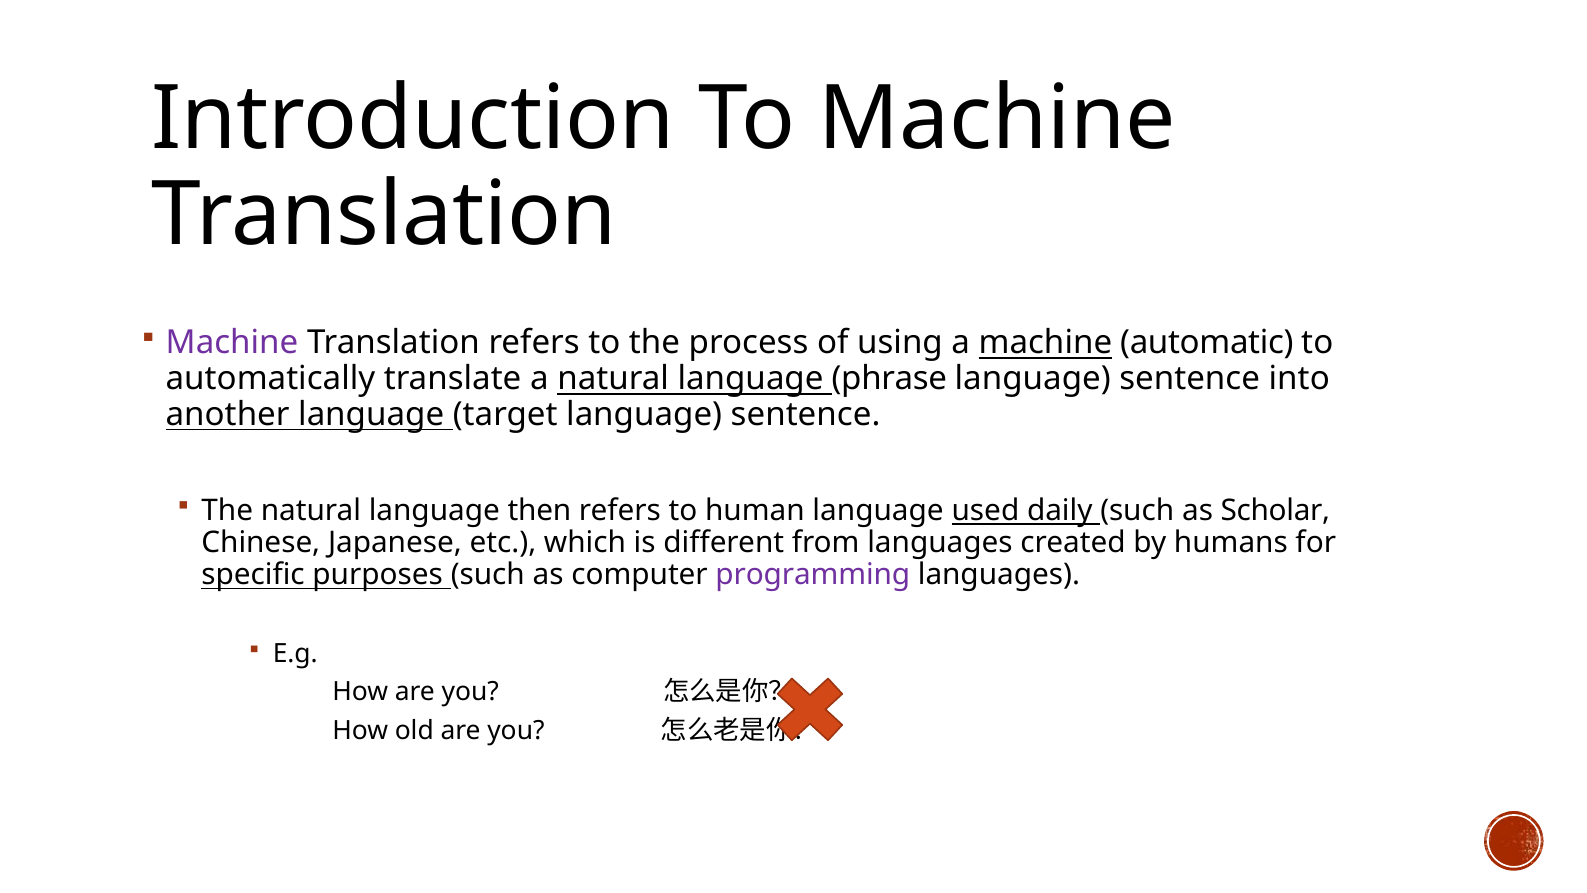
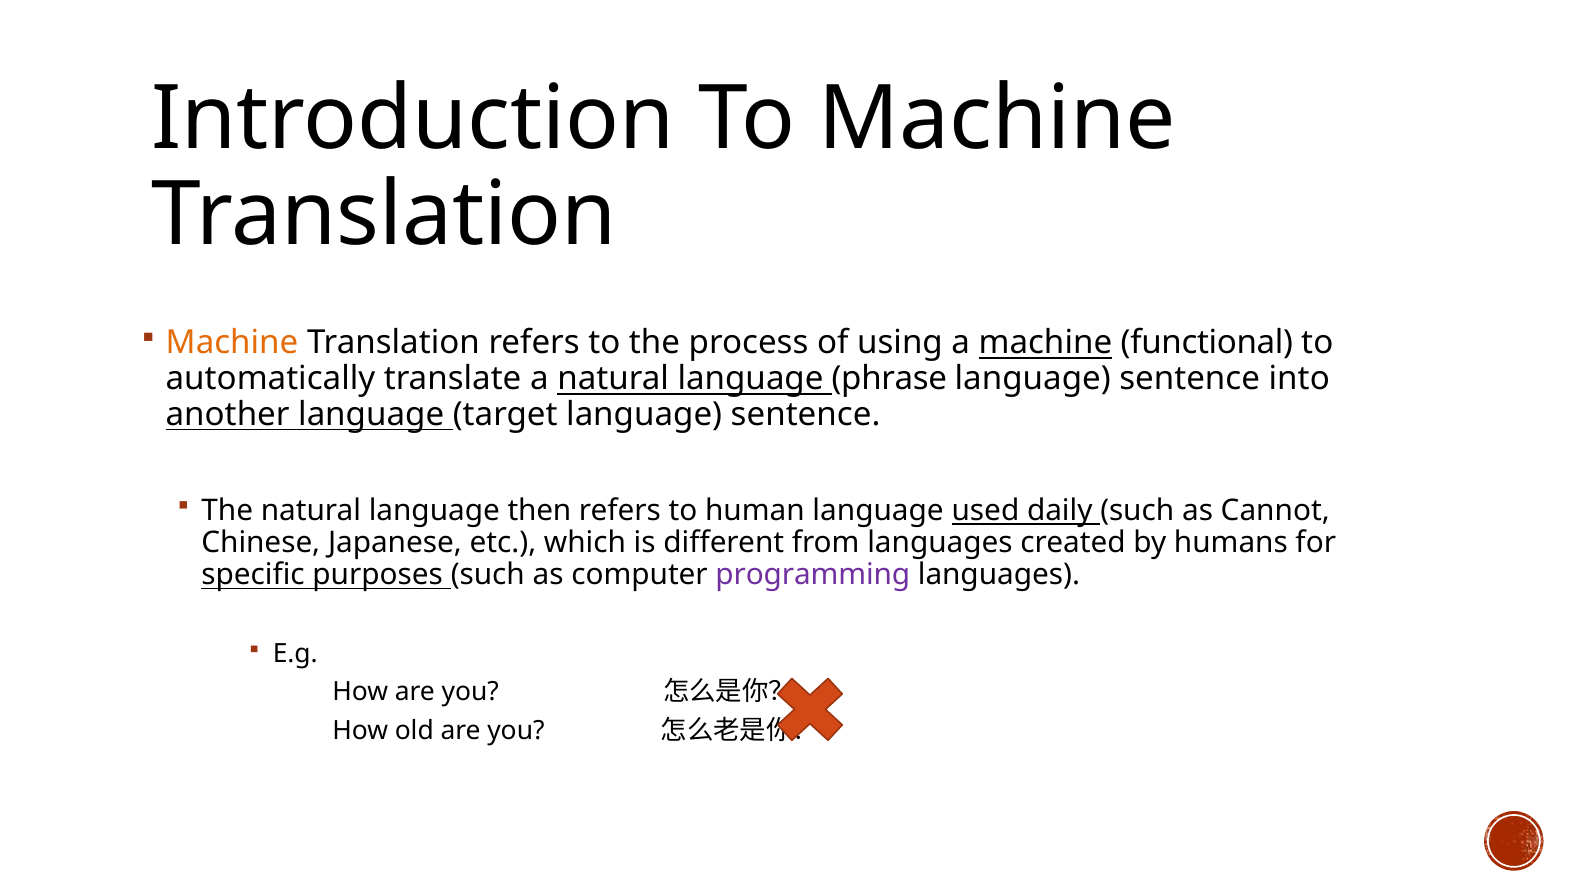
Machine at (232, 343) colour: purple -> orange
automatic: automatic -> functional
Scholar: Scholar -> Cannot
